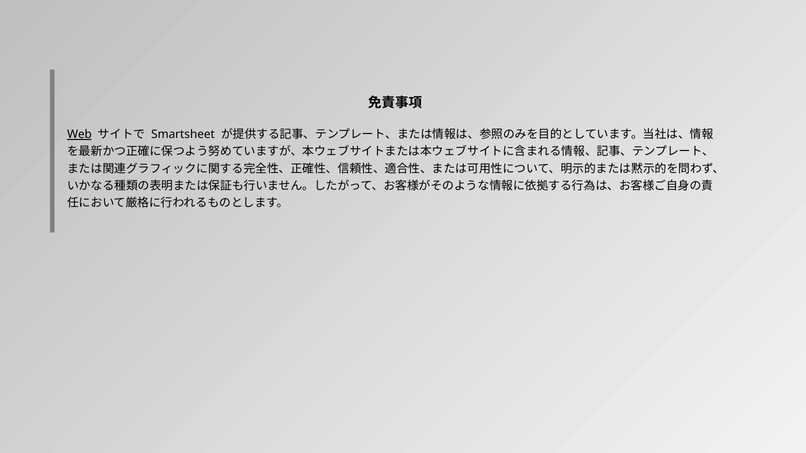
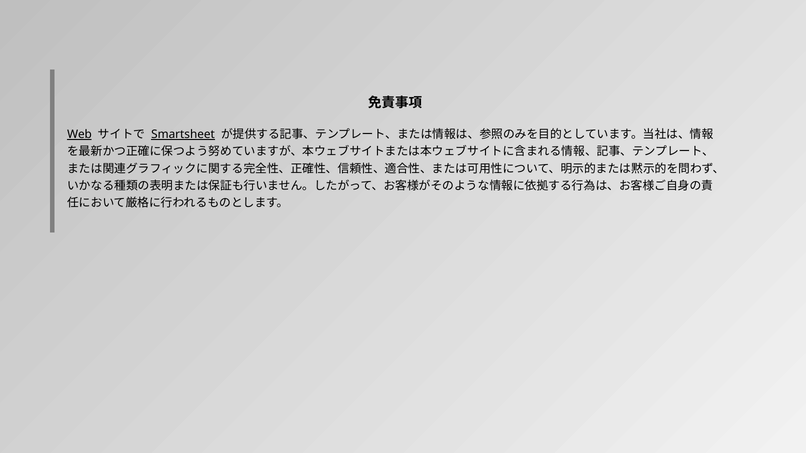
Smartsheet underline: none -> present
